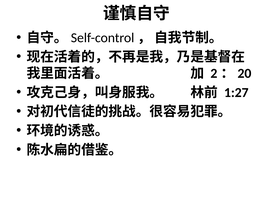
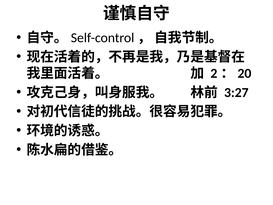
1:27: 1:27 -> 3:27
